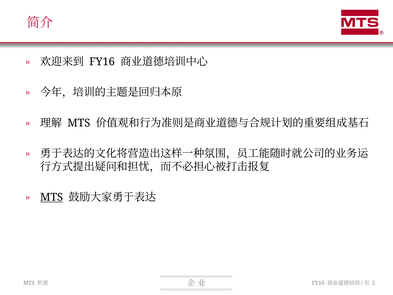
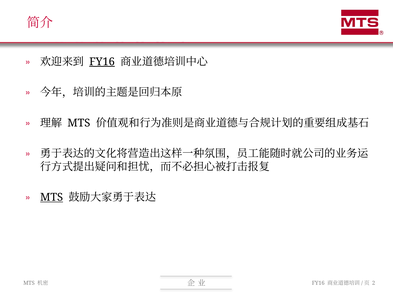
FY16 at (102, 62) underline: none -> present
